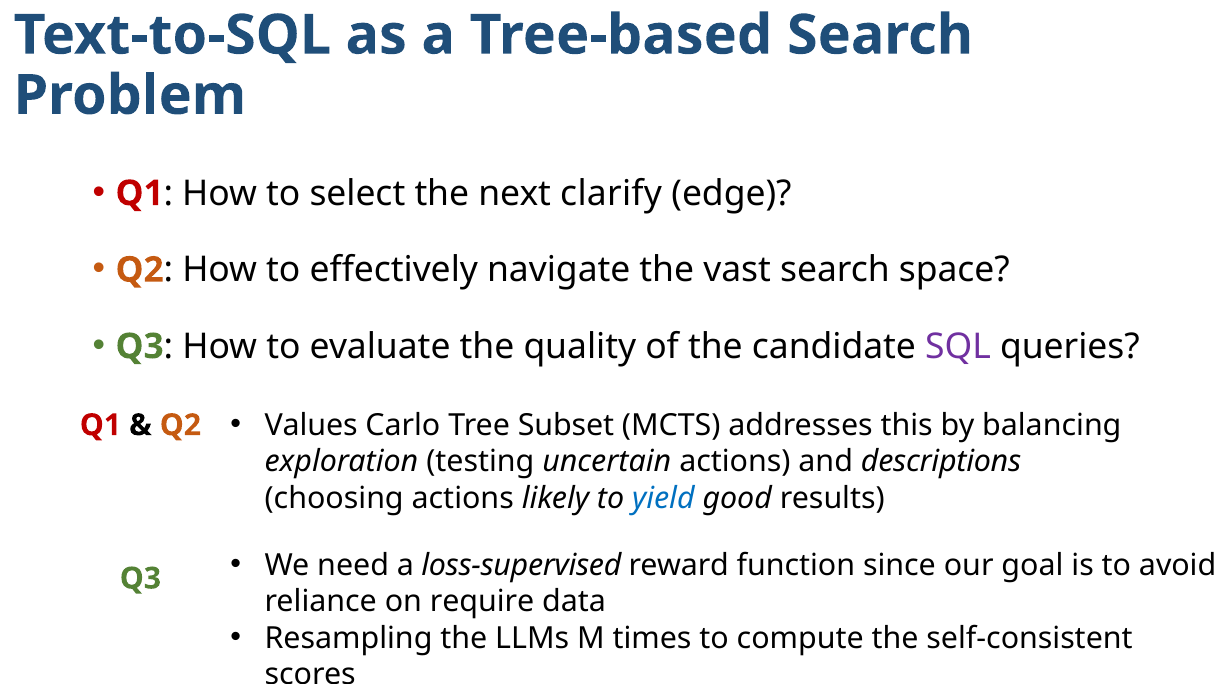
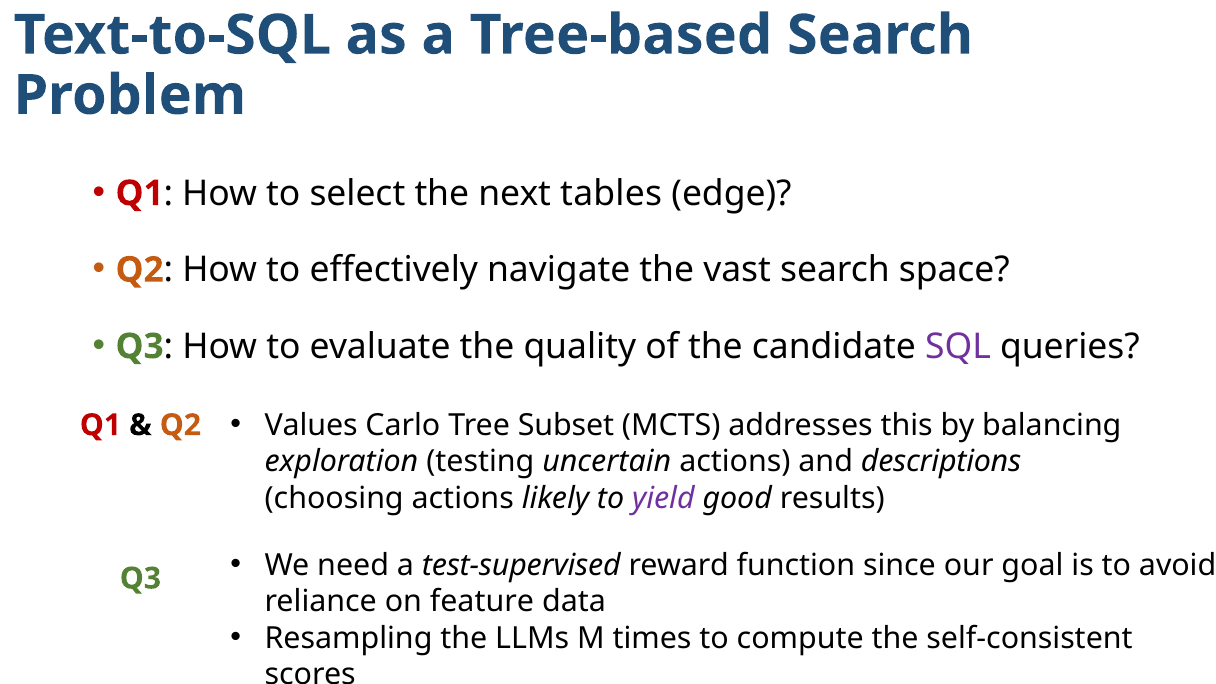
clarify: clarify -> tables
yield colour: blue -> purple
loss-supervised: loss-supervised -> test-supervised
require: require -> feature
